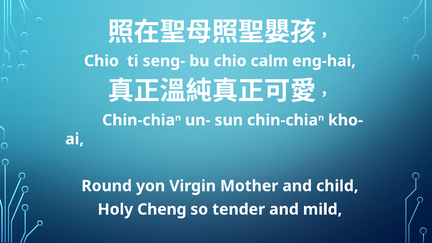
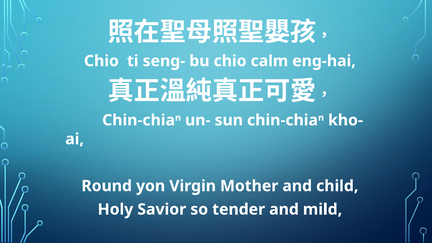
Cheng: Cheng -> Savior
